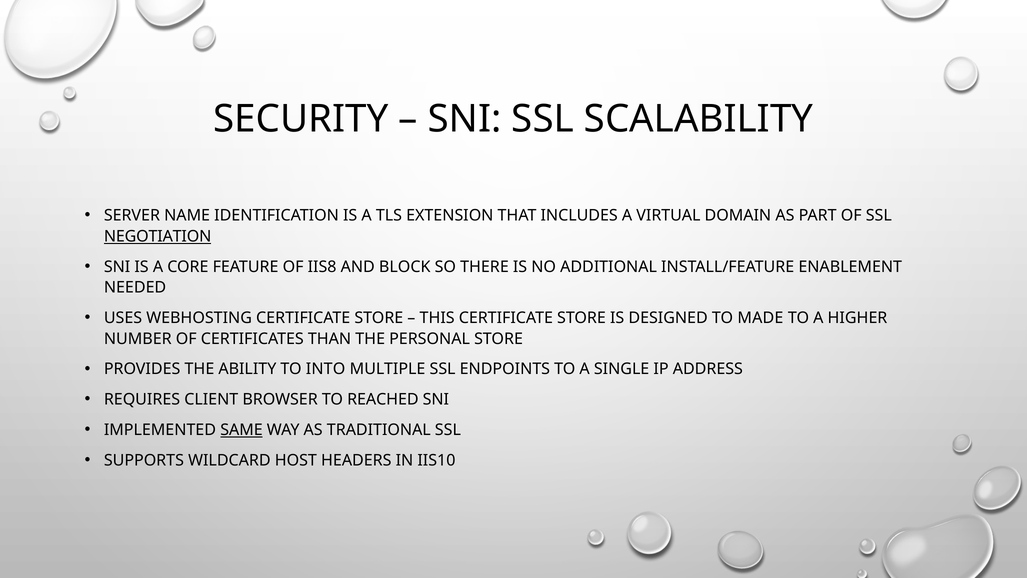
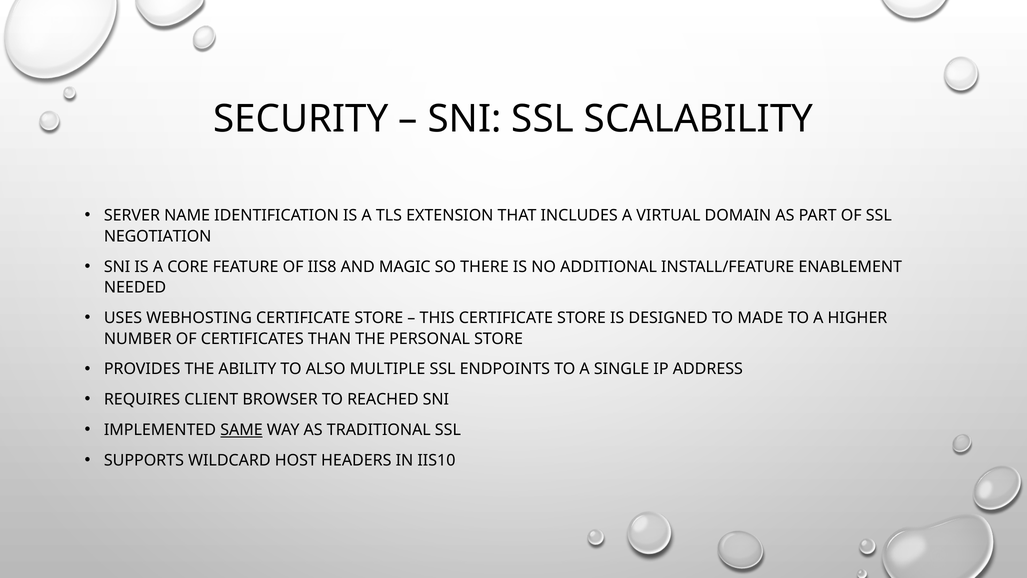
NEGOTIATION underline: present -> none
BLOCK: BLOCK -> MAGIC
INTO: INTO -> ALSO
